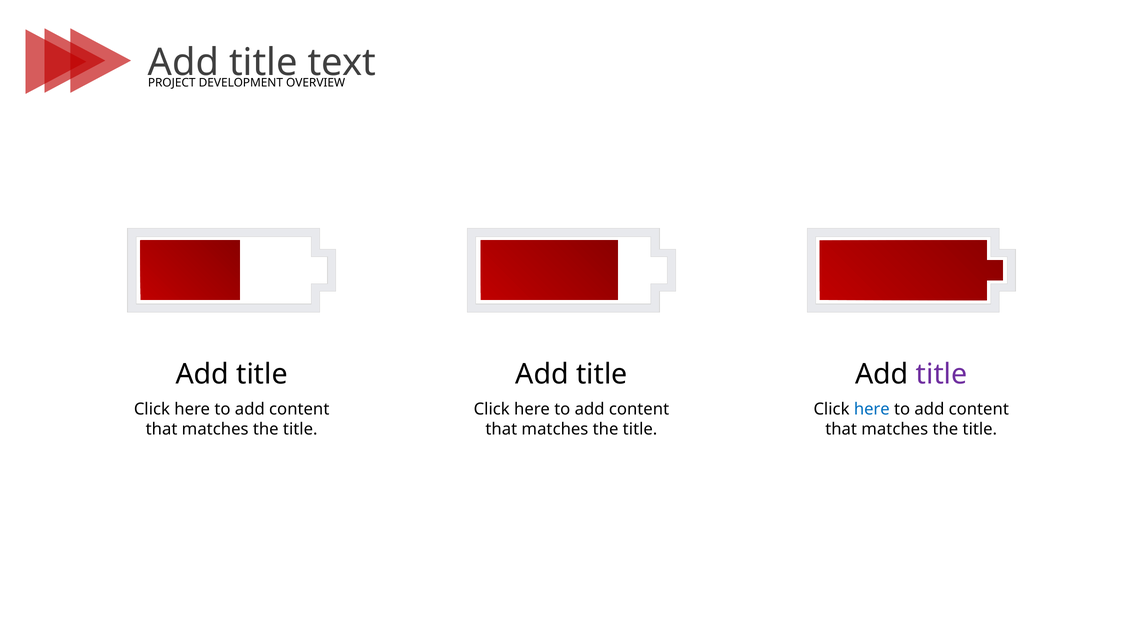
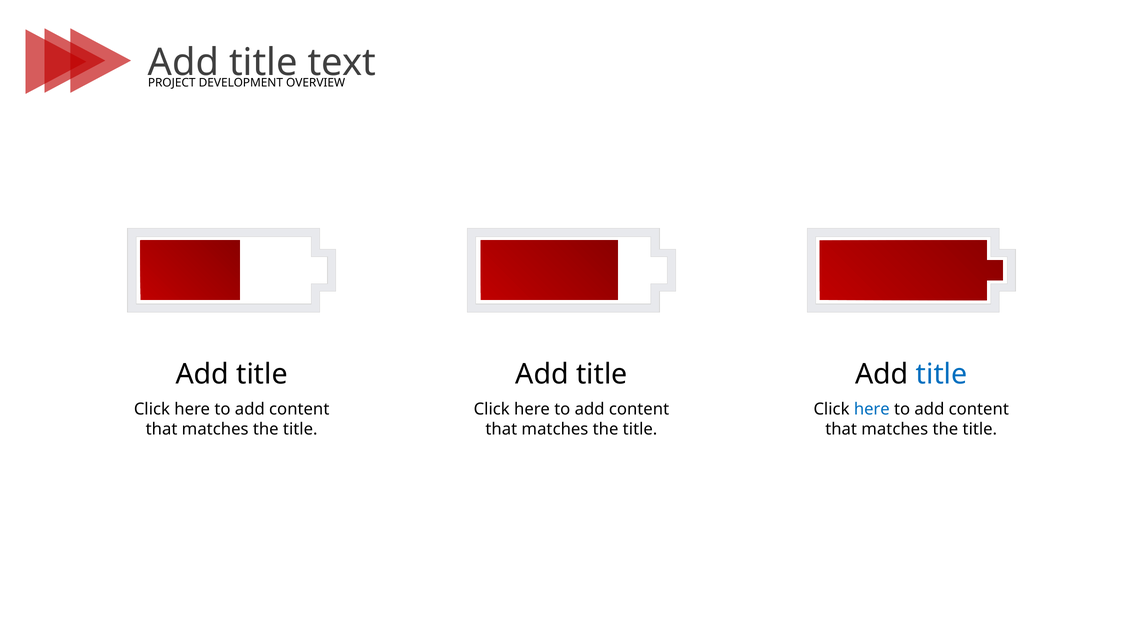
title at (942, 374) colour: purple -> blue
